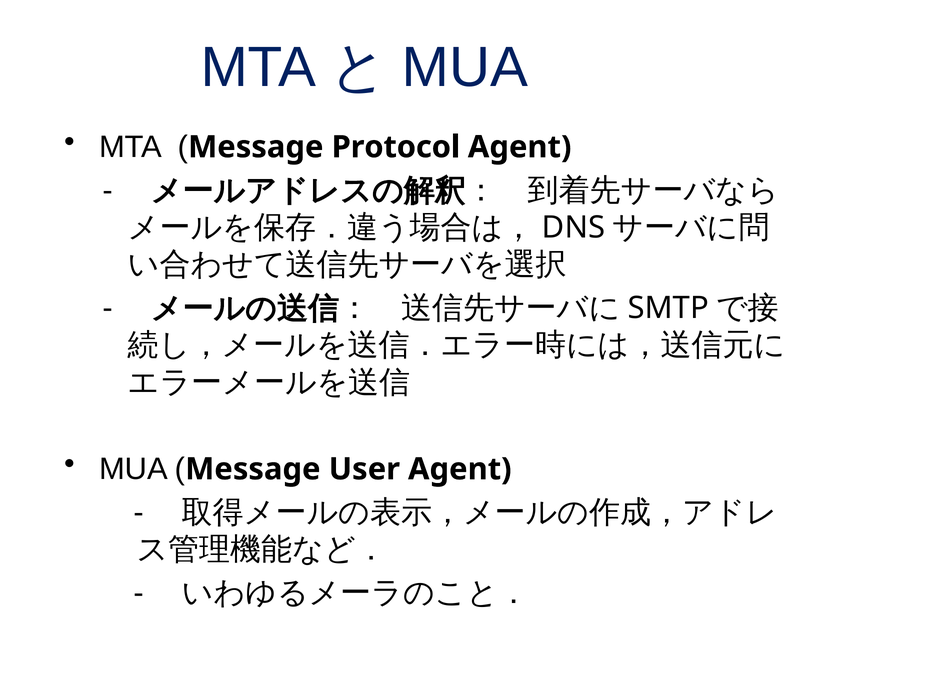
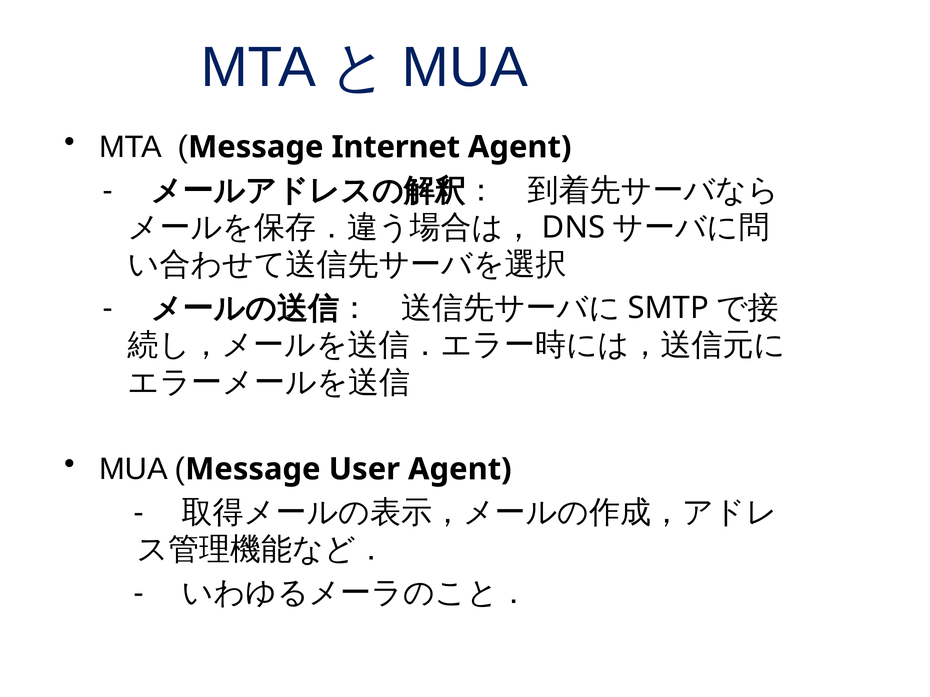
Protocol: Protocol -> Internet
